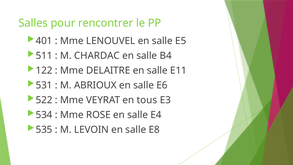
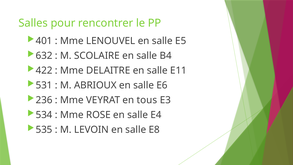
511: 511 -> 632
CHARDAC: CHARDAC -> SCOLAIRE
122: 122 -> 422
522: 522 -> 236
